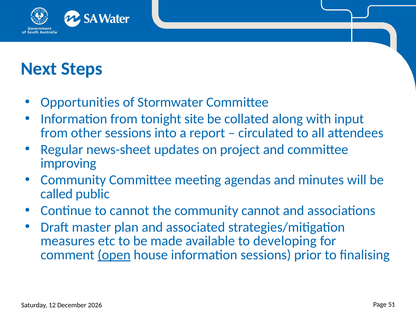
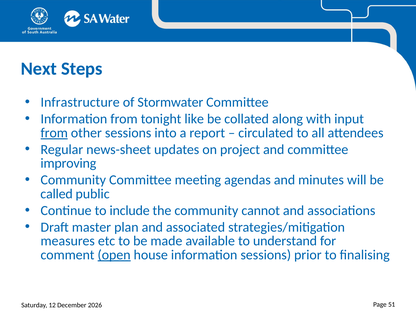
Opportunities: Opportunities -> Infrastructure
site: site -> like
from at (54, 133) underline: none -> present
to cannot: cannot -> include
developing: developing -> understand
